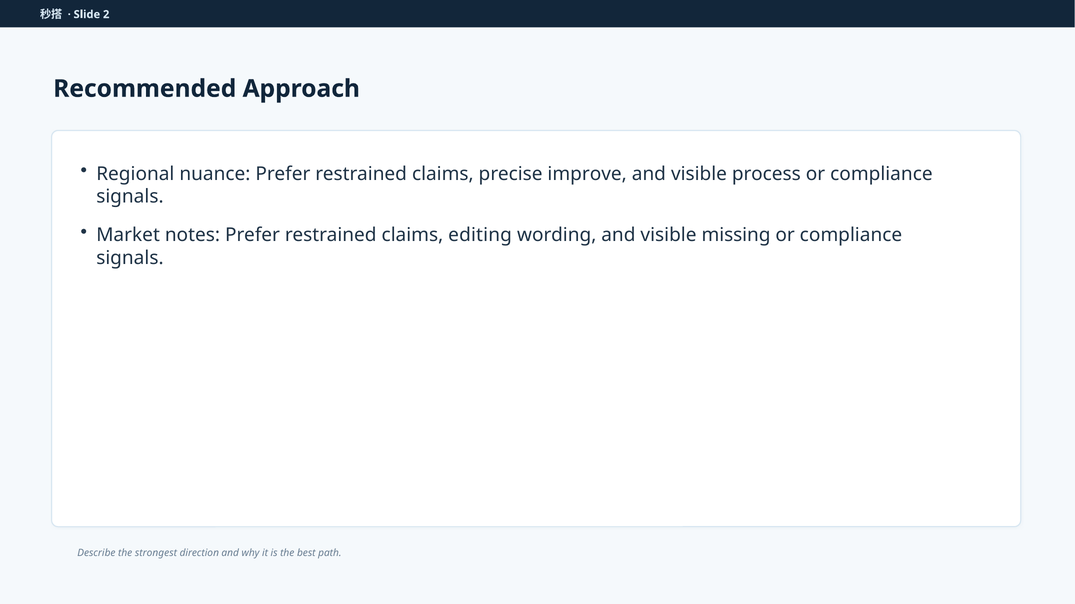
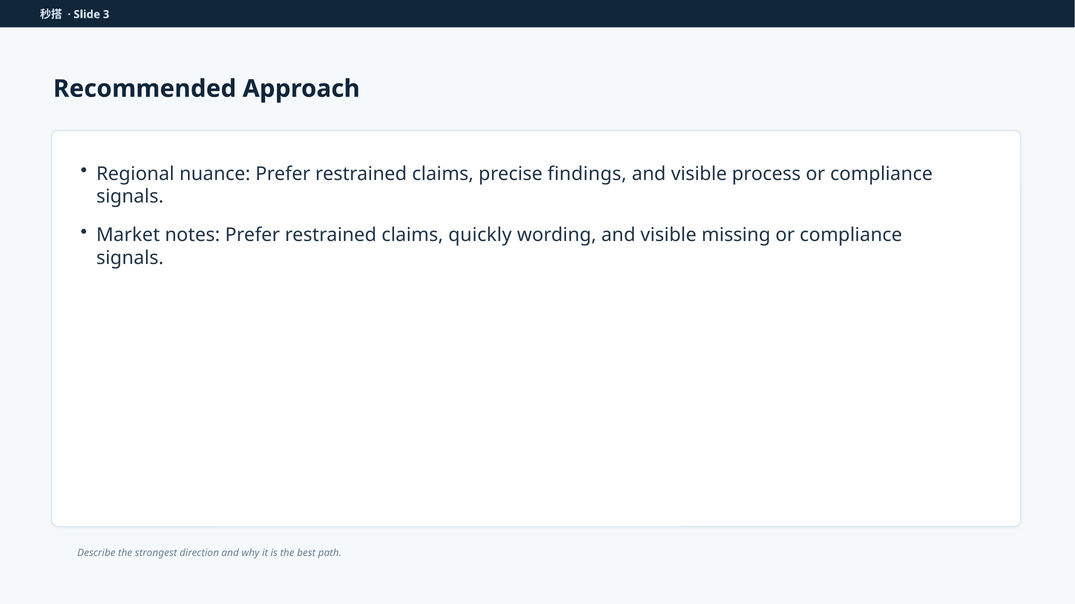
2: 2 -> 3
improve: improve -> findings
editing: editing -> quickly
